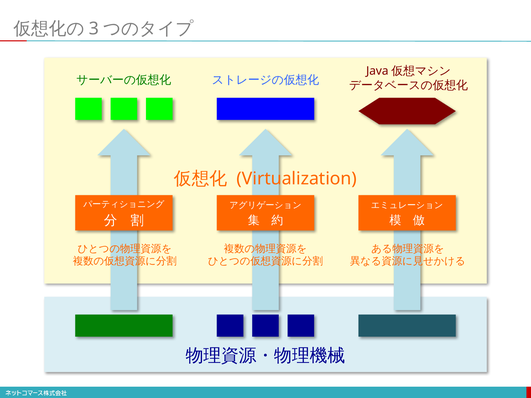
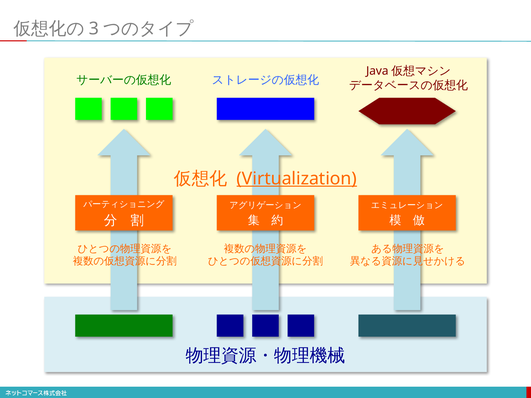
Virtualization underline: none -> present
